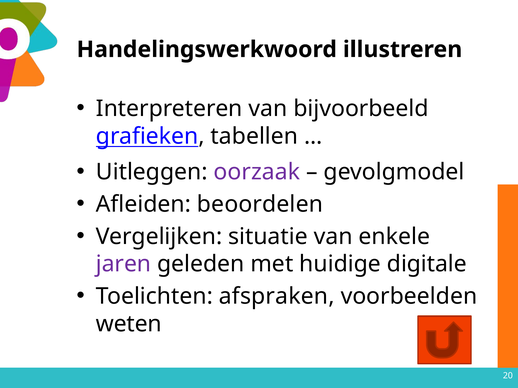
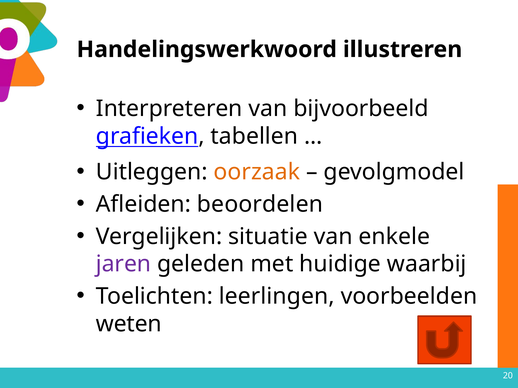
oorzaak colour: purple -> orange
digitale: digitale -> waarbij
afspraken: afspraken -> leerlingen
